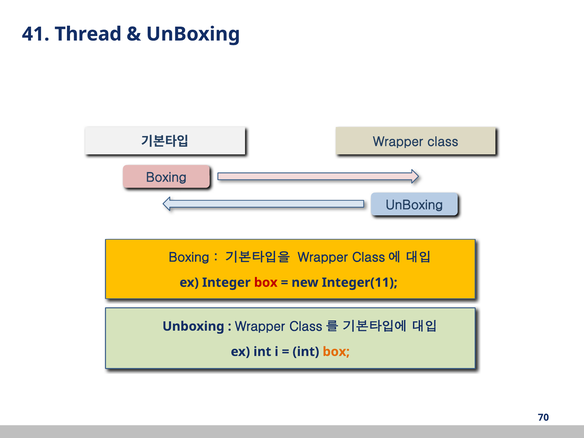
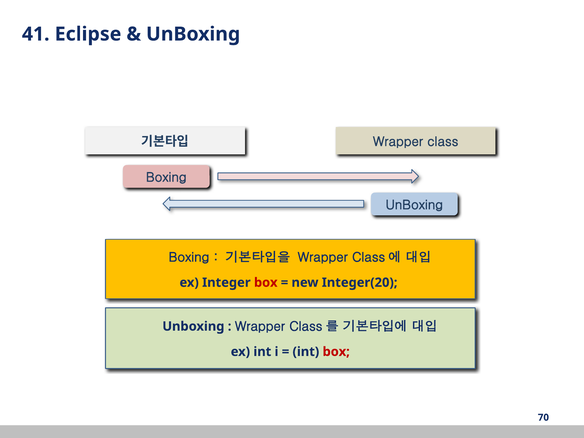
Thread: Thread -> Eclipse
Integer(11: Integer(11 -> Integer(20
box at (336, 352) colour: orange -> red
